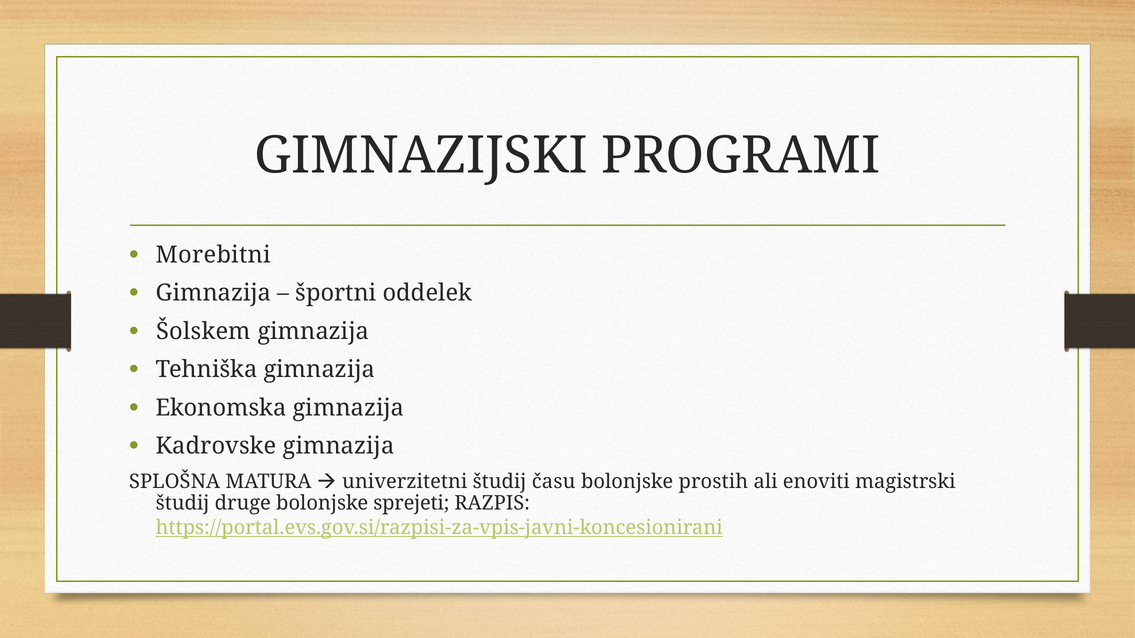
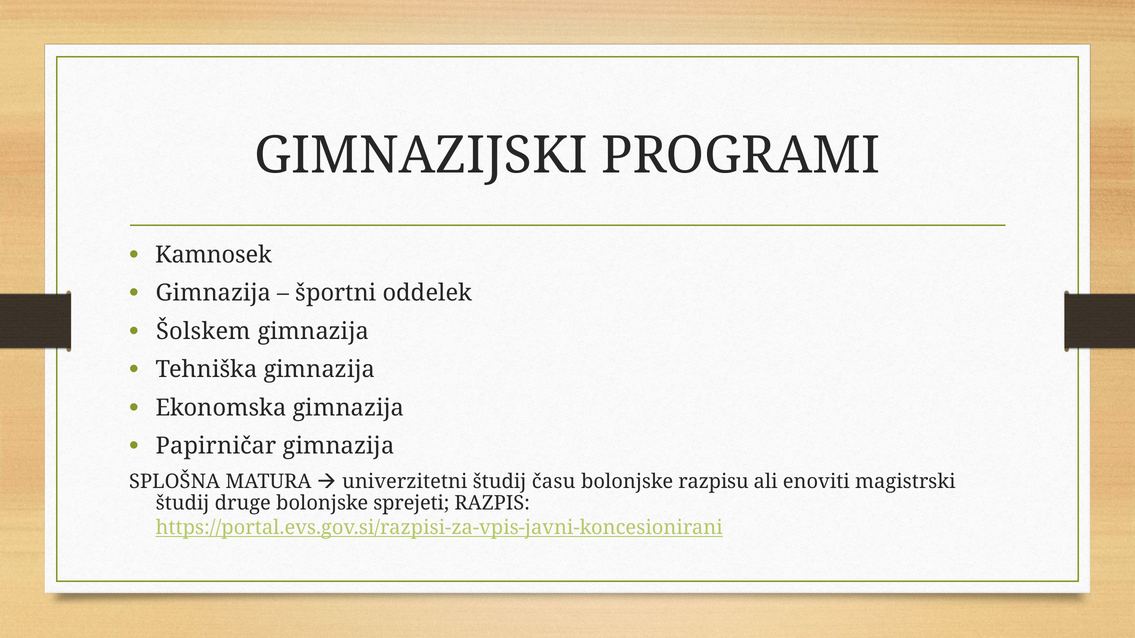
Morebitni: Morebitni -> Kamnosek
Kadrovske: Kadrovske -> Papirničar
prostih: prostih -> razpisu
